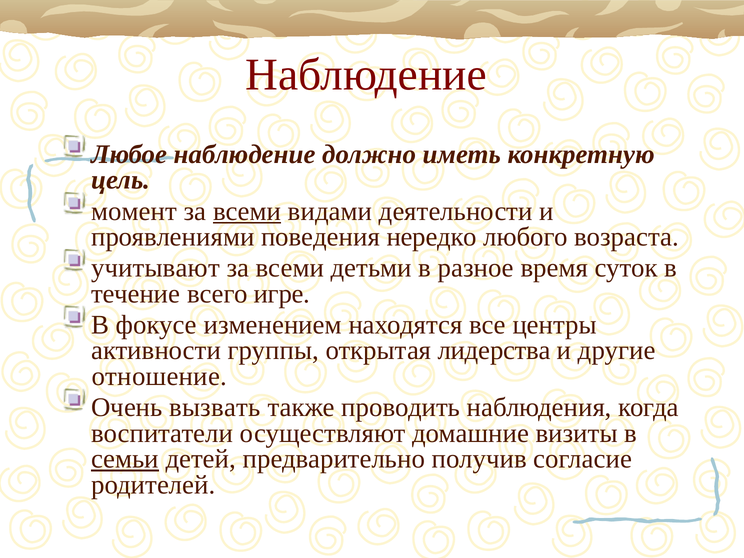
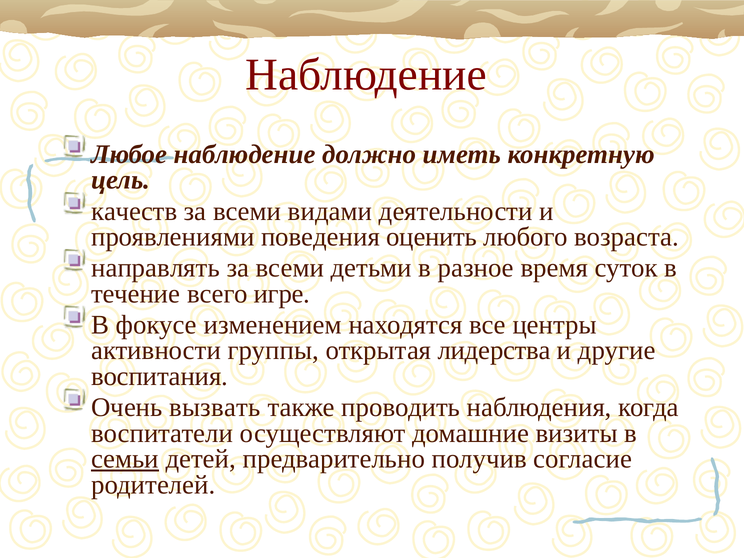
момент: момент -> качеств
всеми at (247, 211) underline: present -> none
нередко: нередко -> оценить
учитывают: учитывают -> направлять
отношение: отношение -> воспитания
